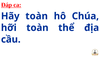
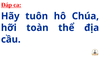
Hãy toàn: toàn -> tuôn
